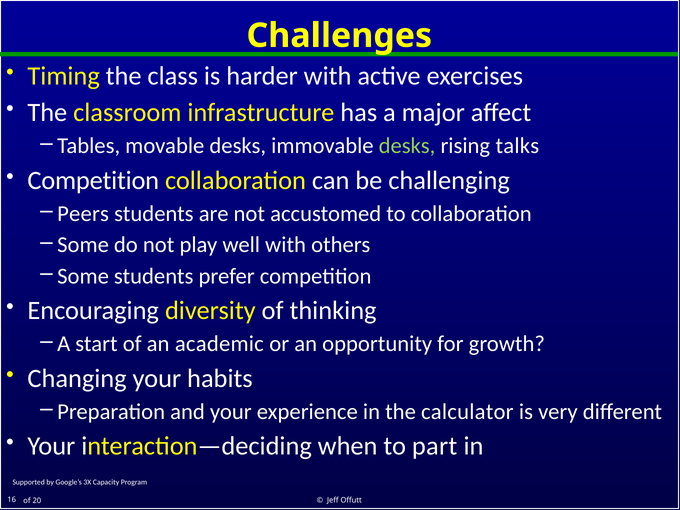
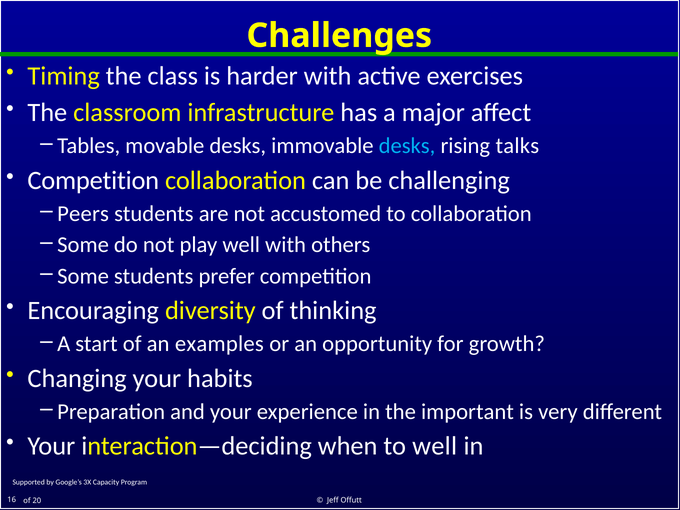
desks at (407, 146) colour: light green -> light blue
academic: academic -> examples
calculator: calculator -> important
to part: part -> well
